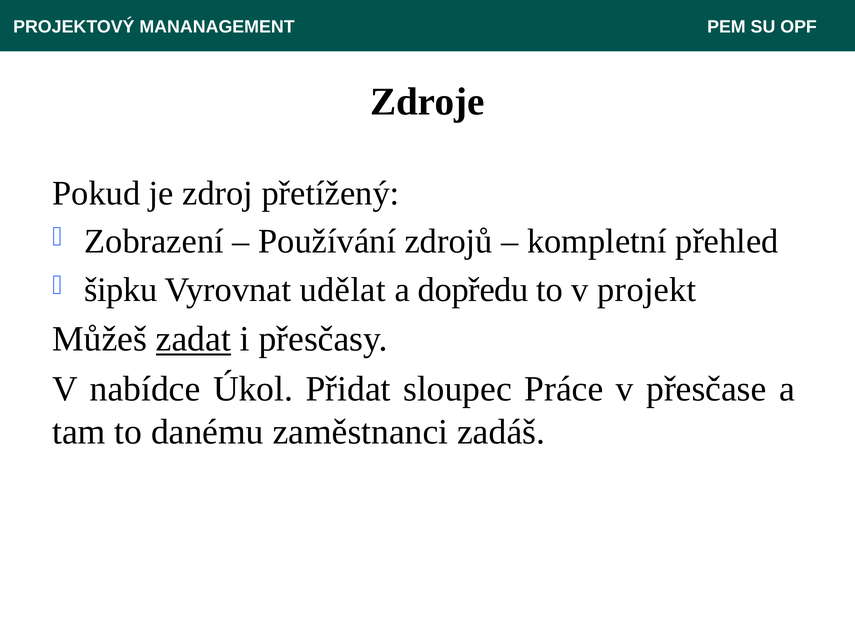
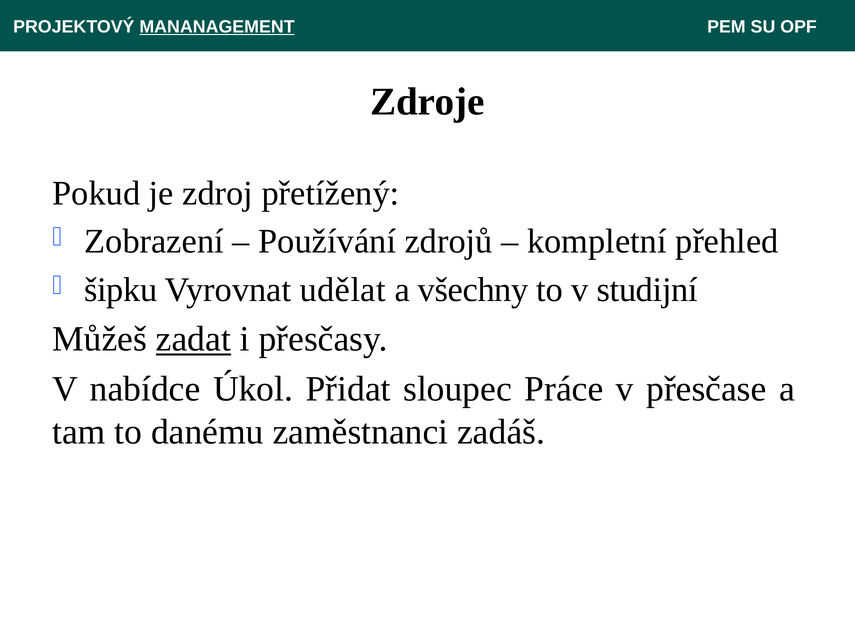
MANANAGEMENT underline: none -> present
dopředu: dopředu -> všechny
projekt: projekt -> studijní
